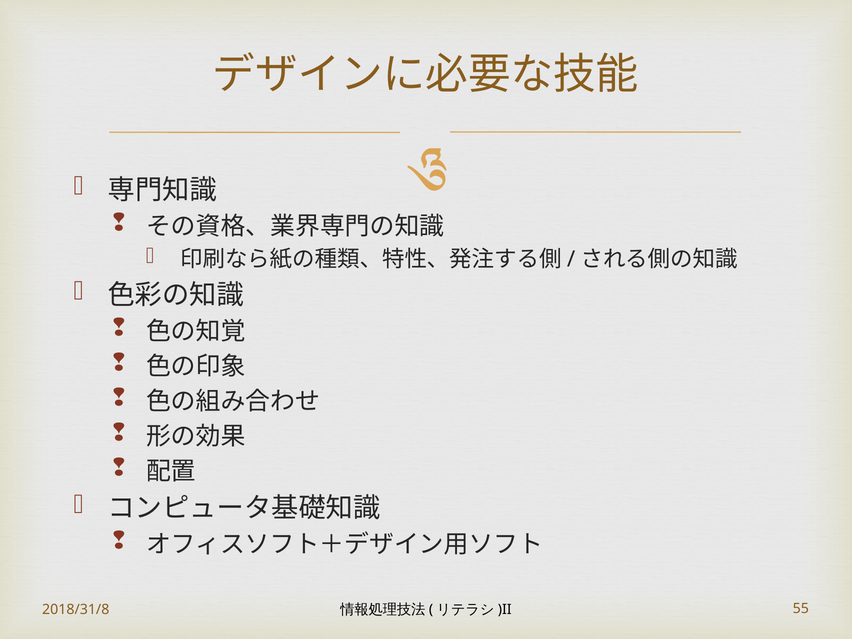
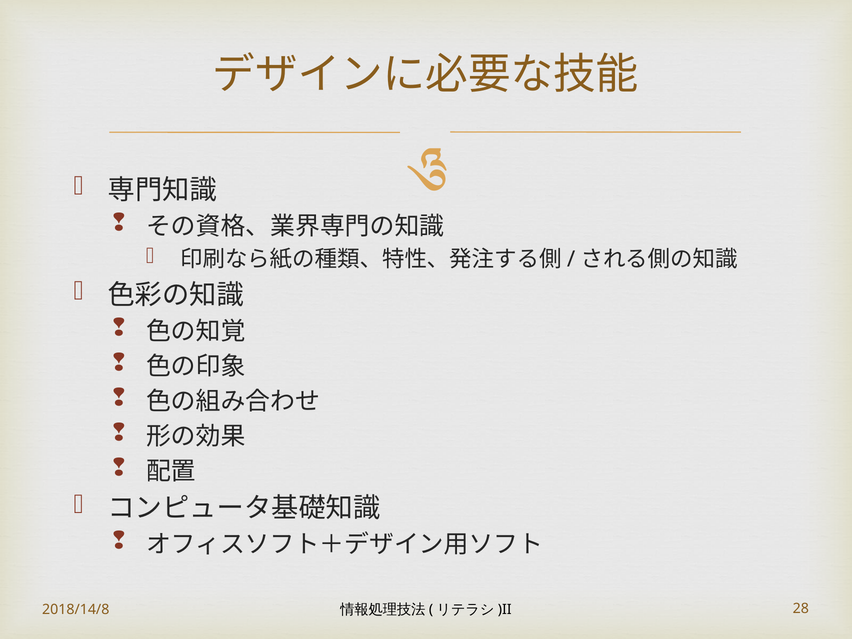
2018/31/8: 2018/31/8 -> 2018/14/8
55: 55 -> 28
